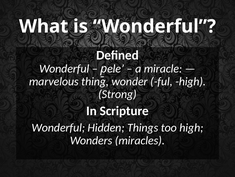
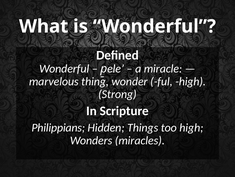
Wonderful at (58, 127): Wonderful -> Philippians
